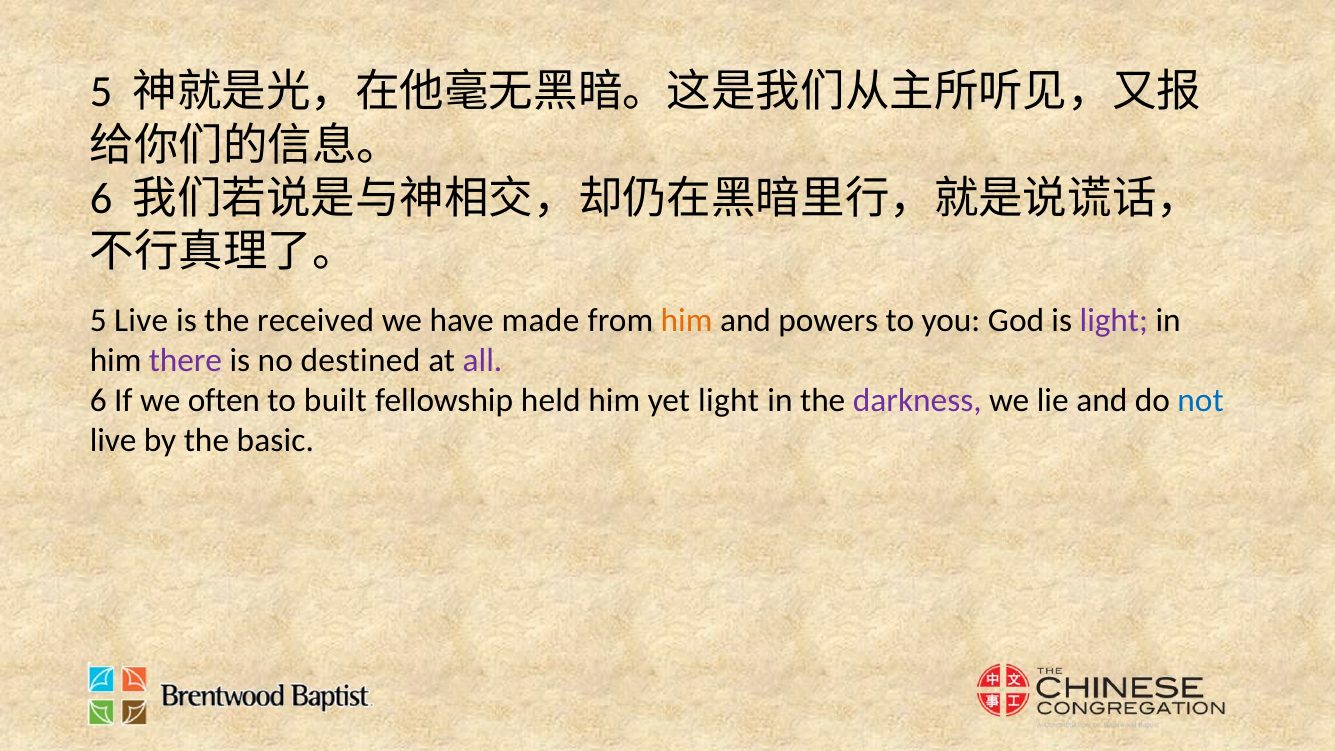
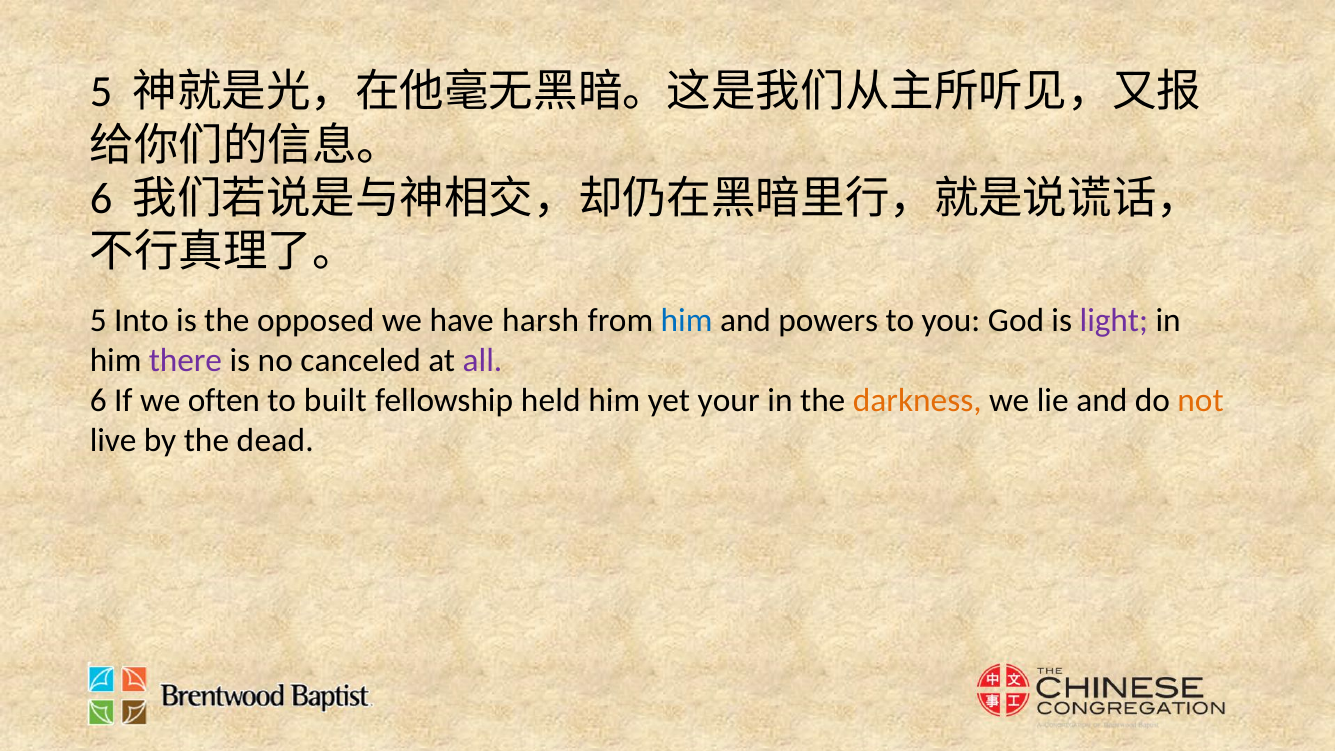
5 Live: Live -> Into
received: received -> opposed
made: made -> harsh
him at (687, 320) colour: orange -> blue
destined: destined -> canceled
yet light: light -> your
darkness colour: purple -> orange
not colour: blue -> orange
basic: basic -> dead
